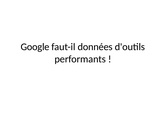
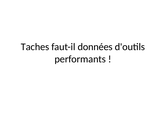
Google: Google -> Taches
